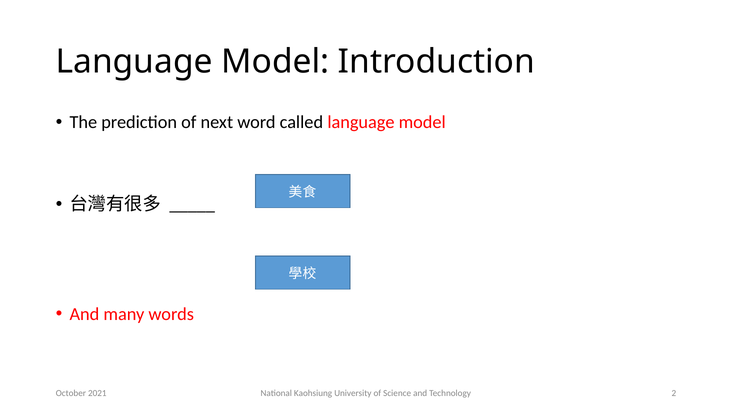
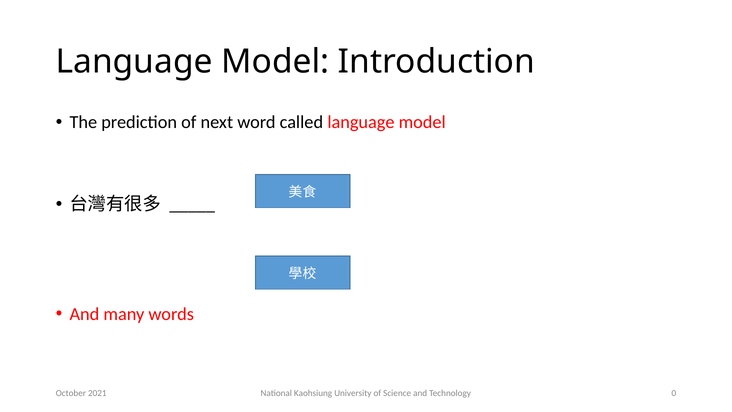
2: 2 -> 0
